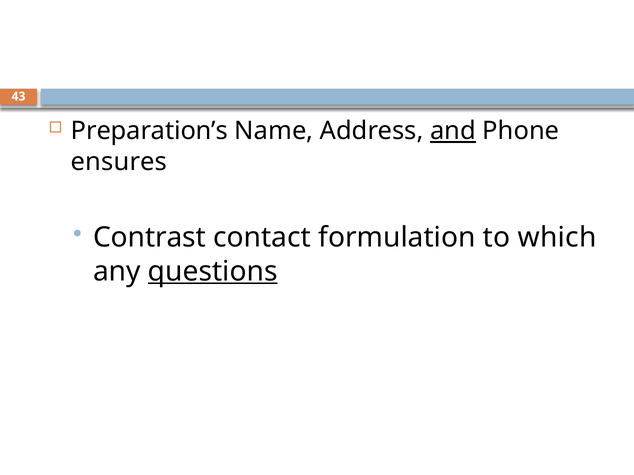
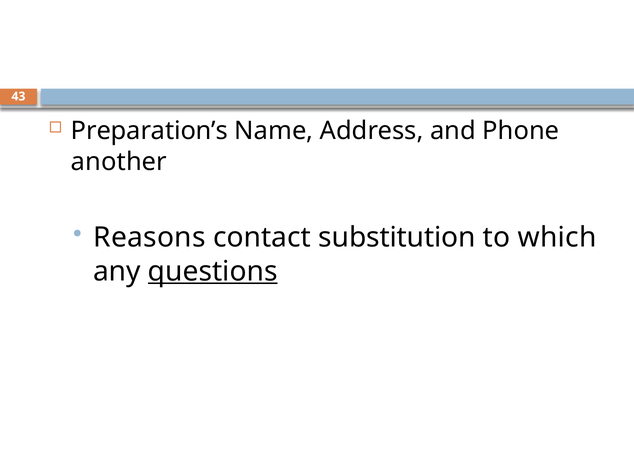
and underline: present -> none
ensures: ensures -> another
Contrast: Contrast -> Reasons
formulation: formulation -> substitution
